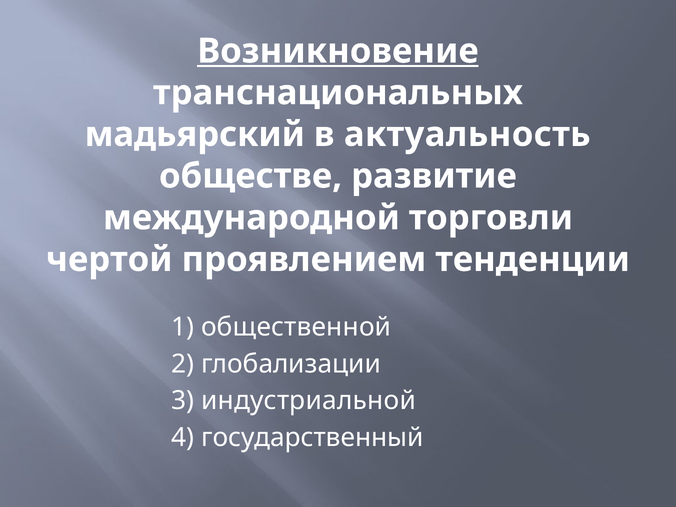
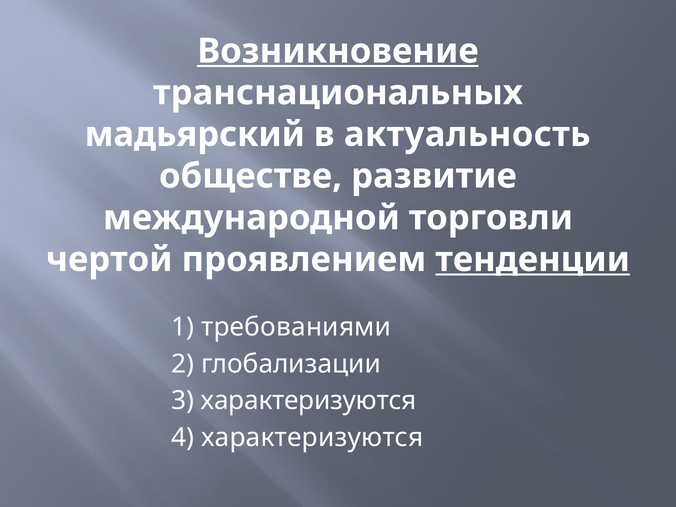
тенденции underline: none -> present
общественной: общественной -> требованиями
3 индустриальной: индустриальной -> характеризуются
4 государственный: государственный -> характеризуются
